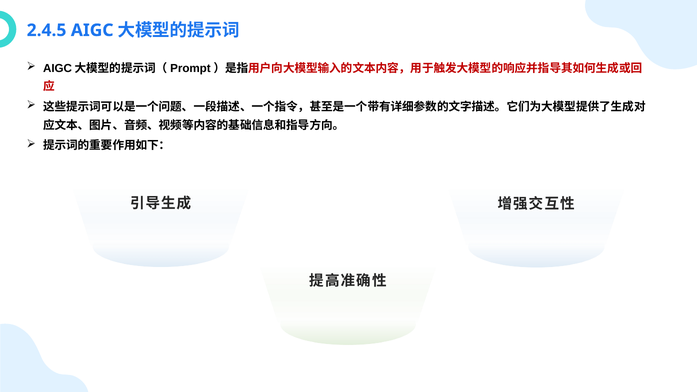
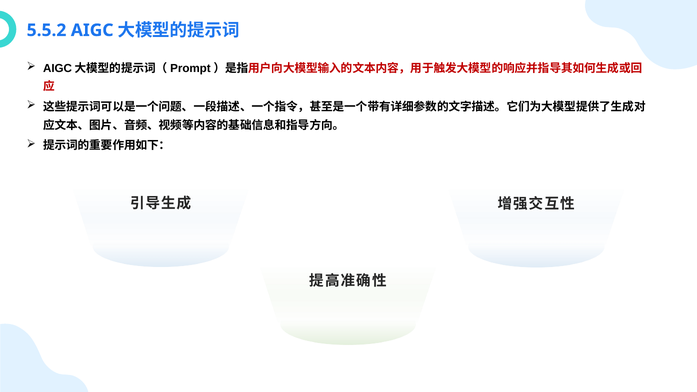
2.4.5: 2.4.5 -> 5.5.2
